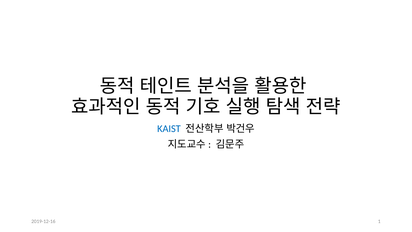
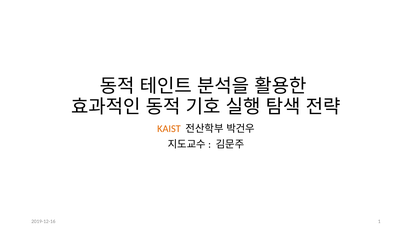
KAIST colour: blue -> orange
